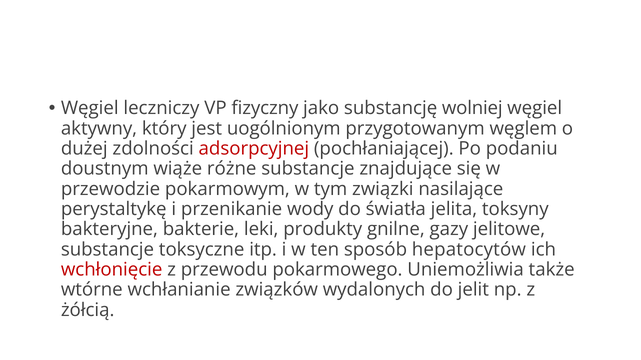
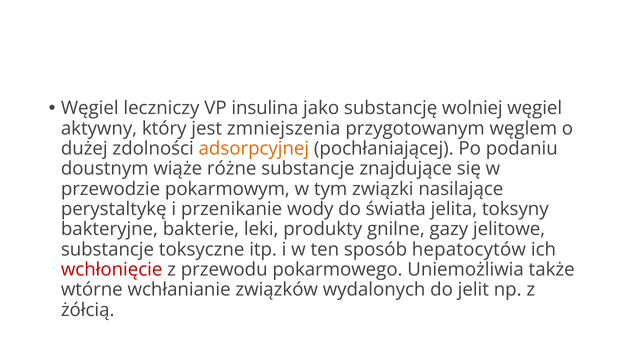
fizyczny: fizyczny -> insulina
uogólnionym: uogólnionym -> zmniejszenia
adsorpcyjnej colour: red -> orange
